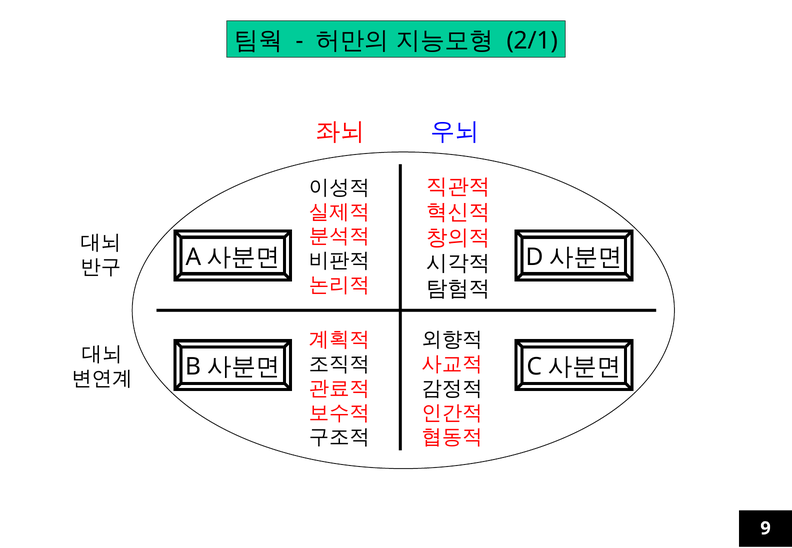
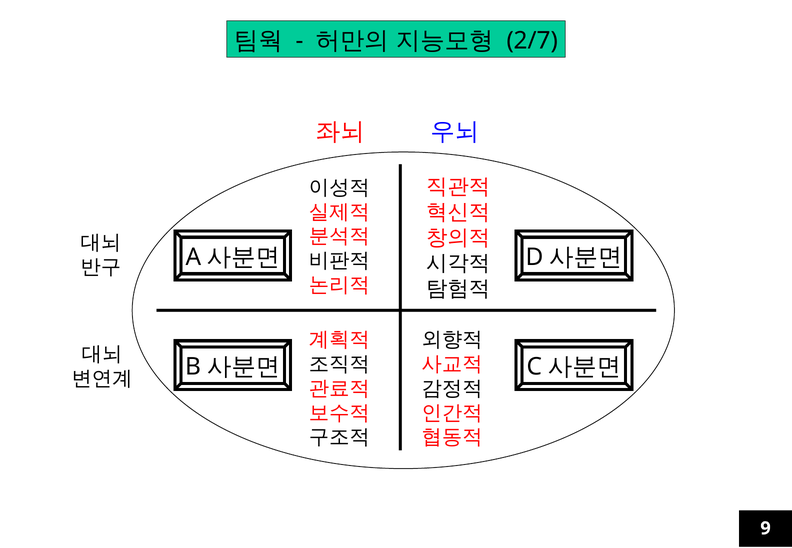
2/1: 2/1 -> 2/7
